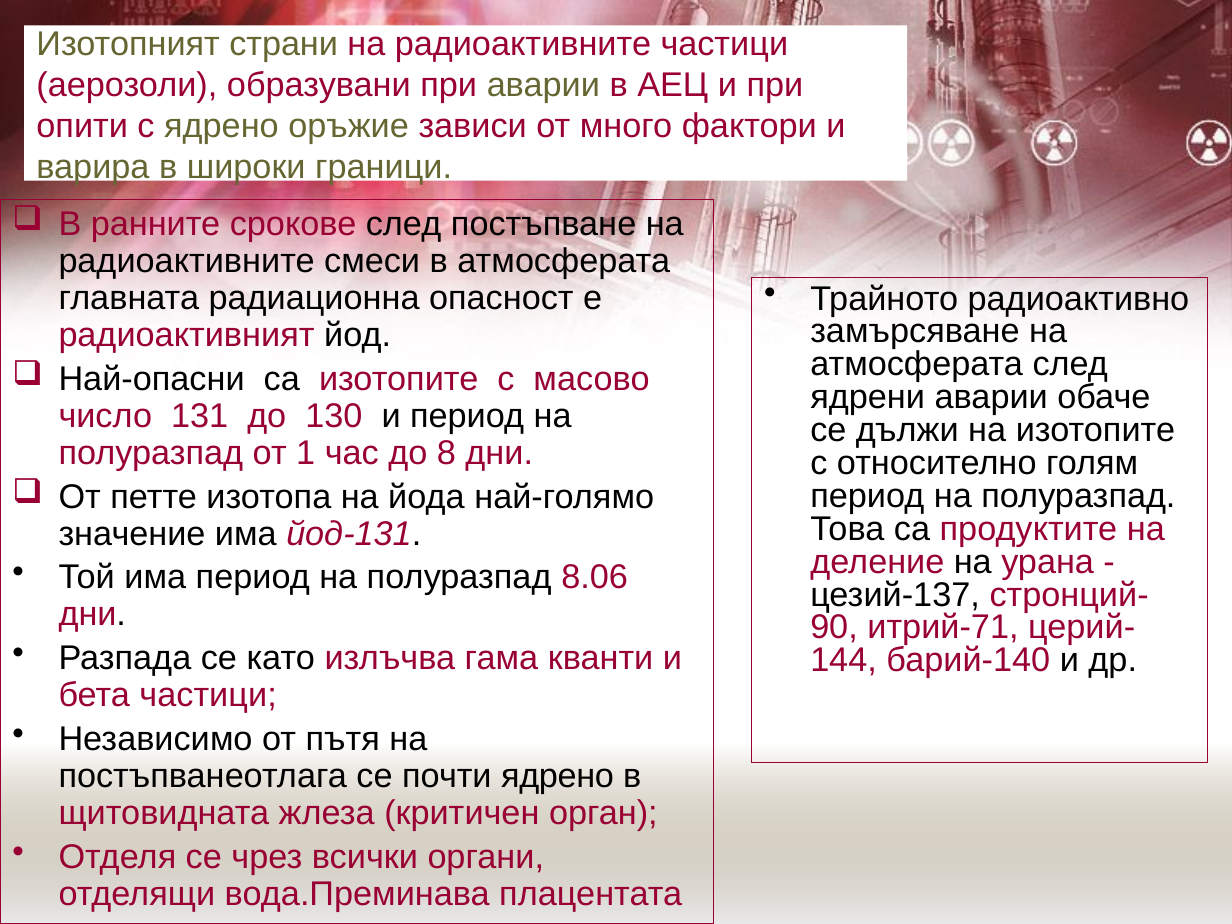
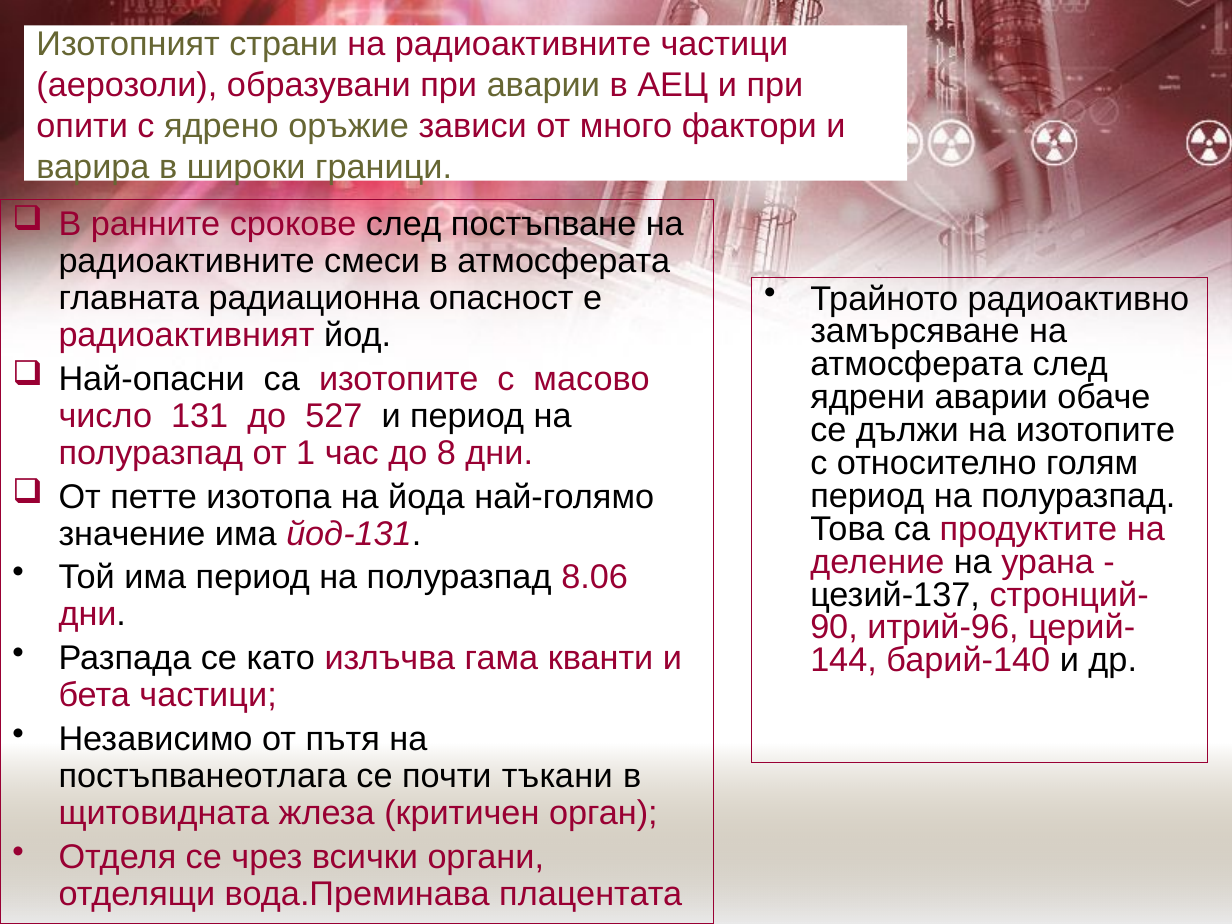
130: 130 -> 527
итрий-71: итрий-71 -> итрий-96
почти ядрено: ядрено -> тъкани
